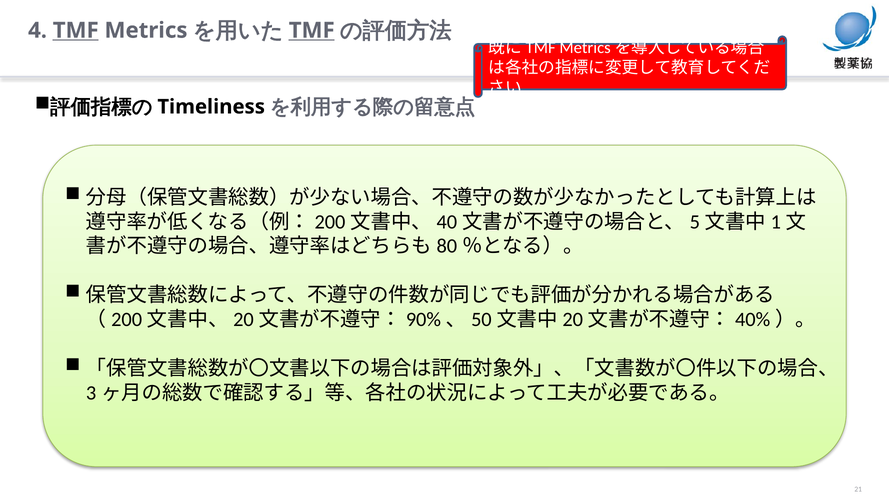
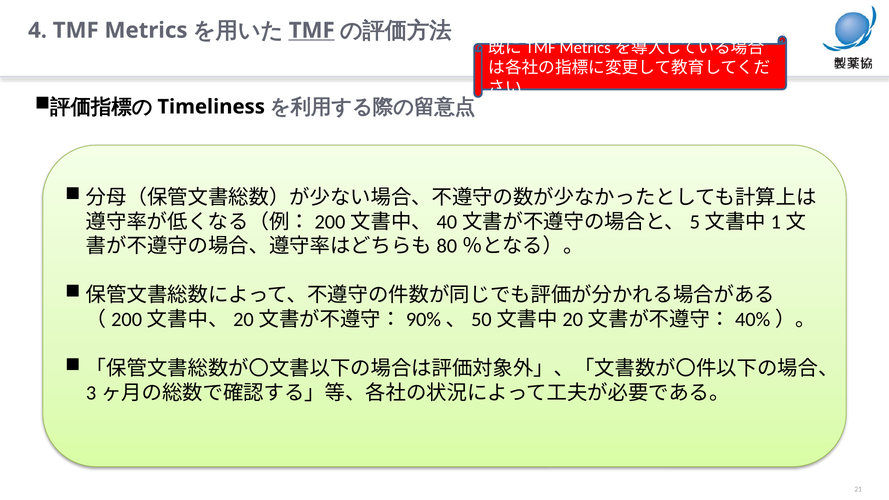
TMF at (76, 30) underline: present -> none
